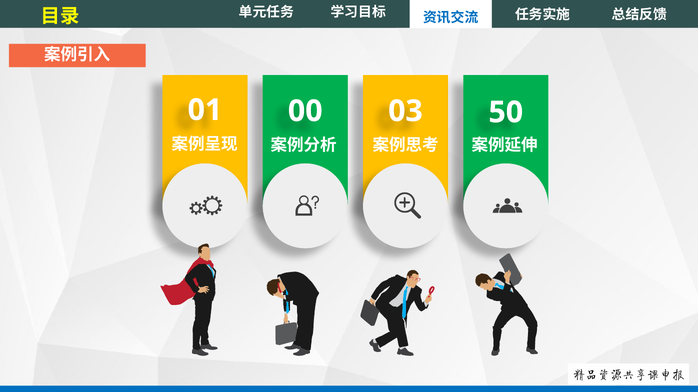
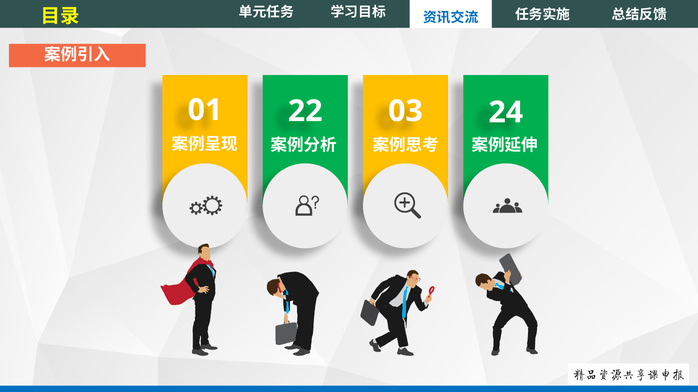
00: 00 -> 22
50: 50 -> 24
